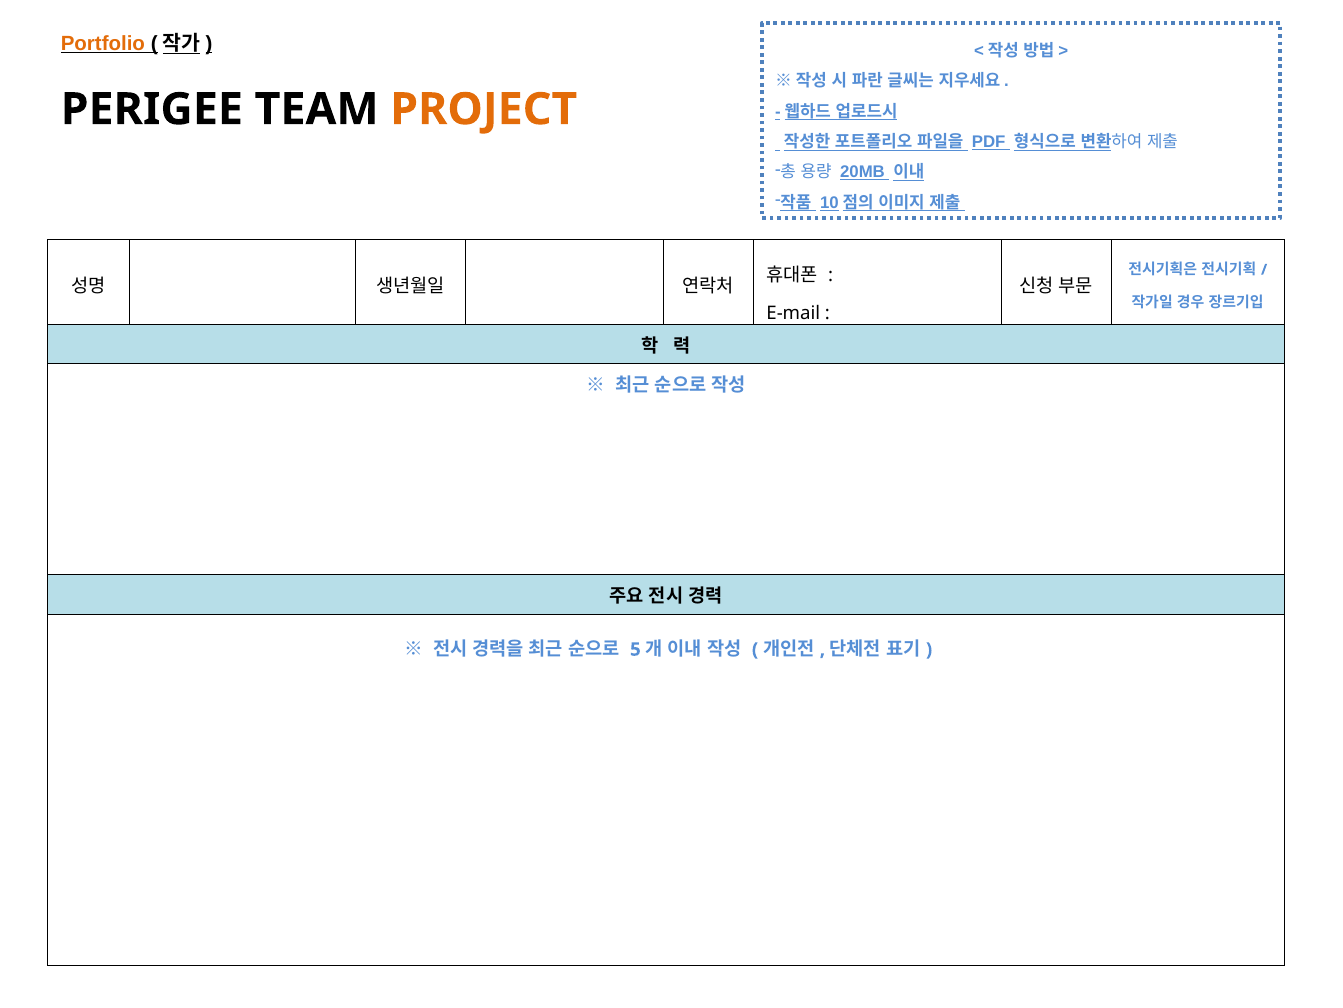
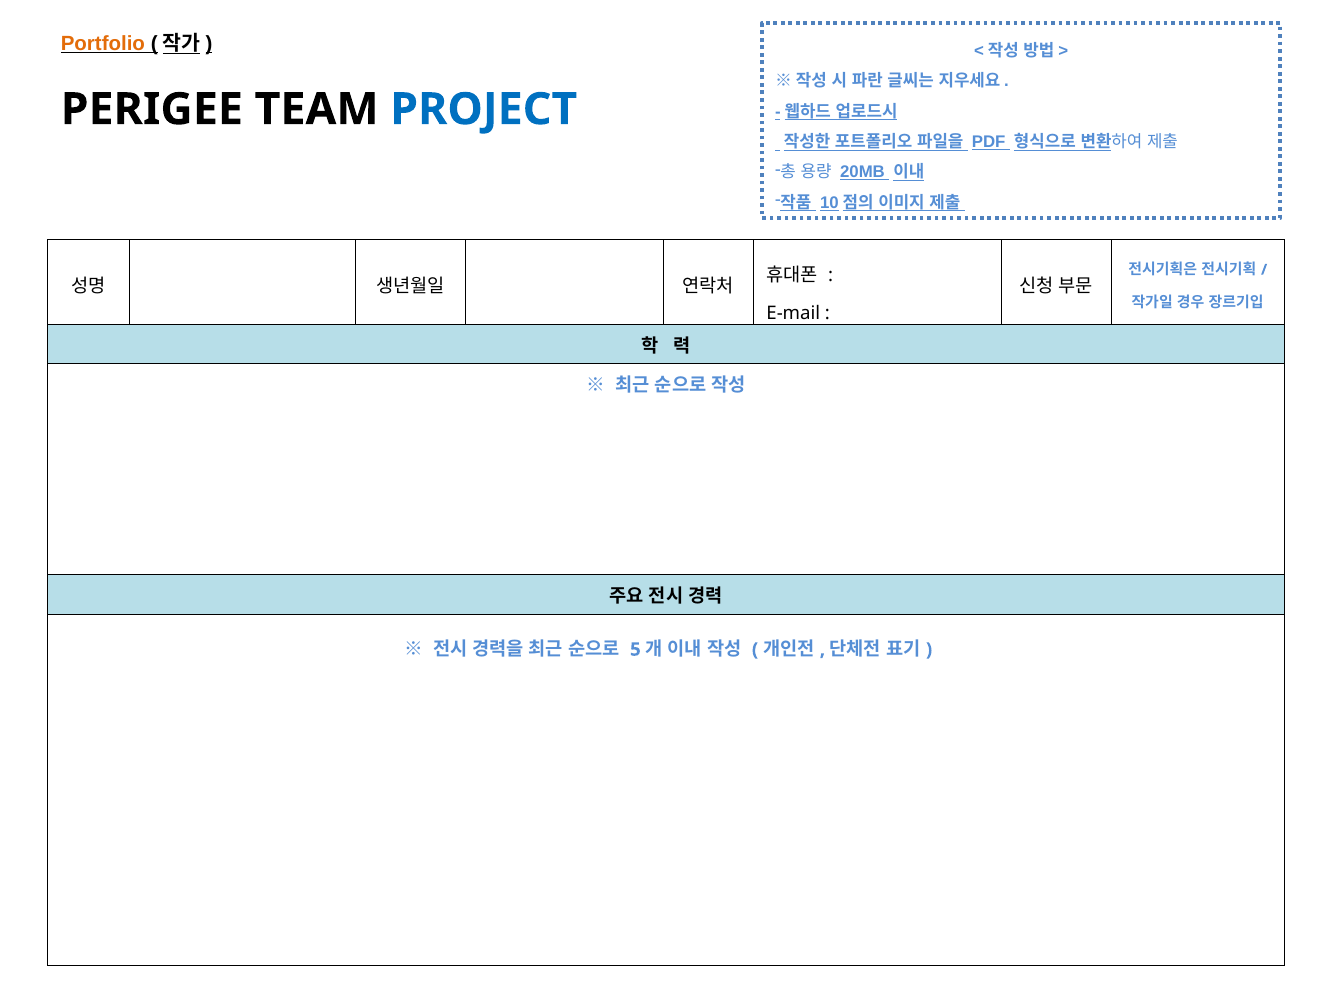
PROJECT colour: orange -> blue
